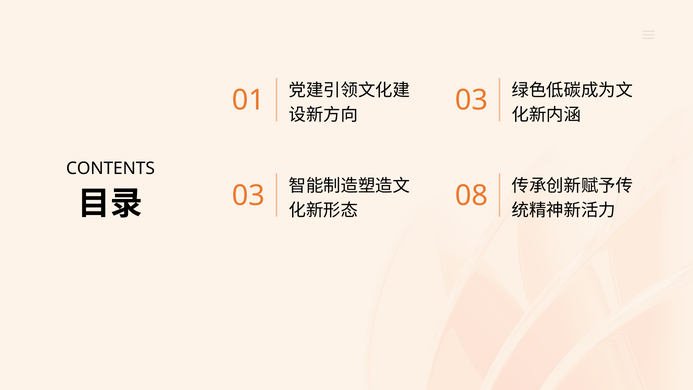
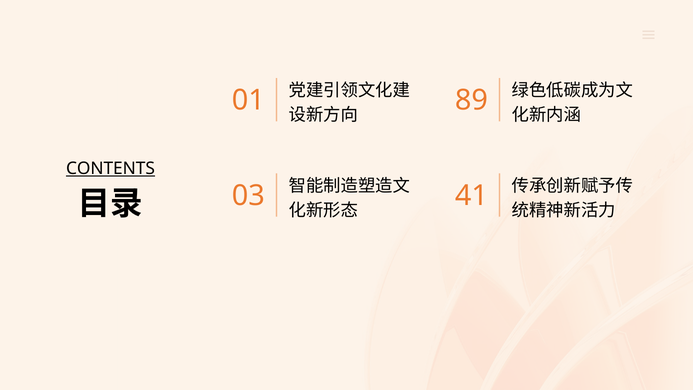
03 at (471, 100): 03 -> 89
CONTENTS underline: none -> present
08: 08 -> 41
